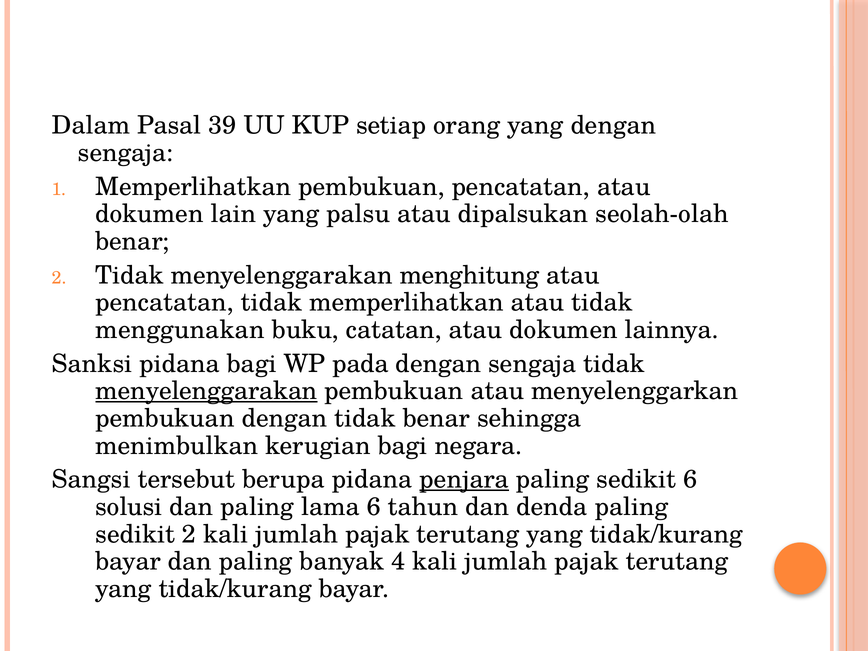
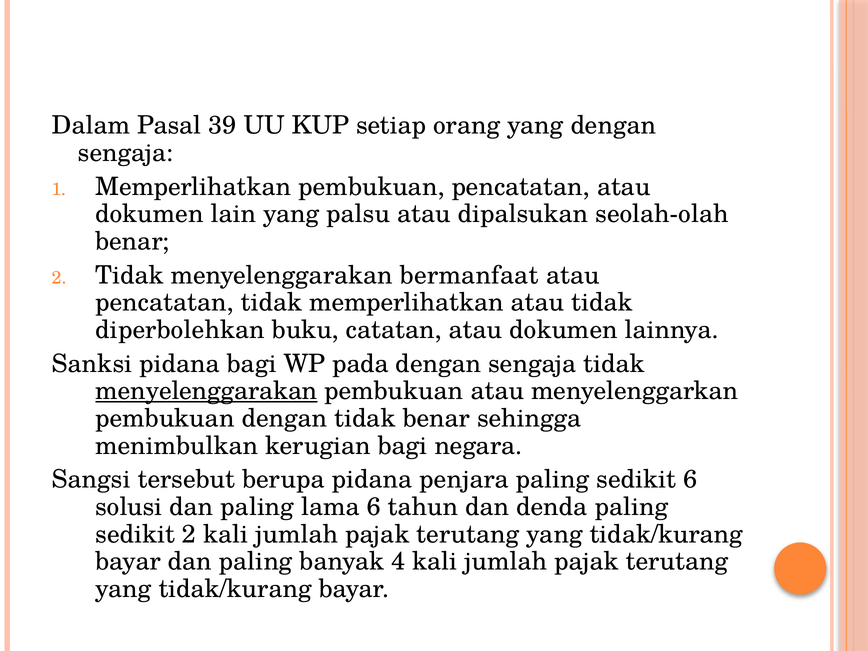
menghitung: menghitung -> bermanfaat
menggunakan: menggunakan -> diperbolehkan
penjara underline: present -> none
